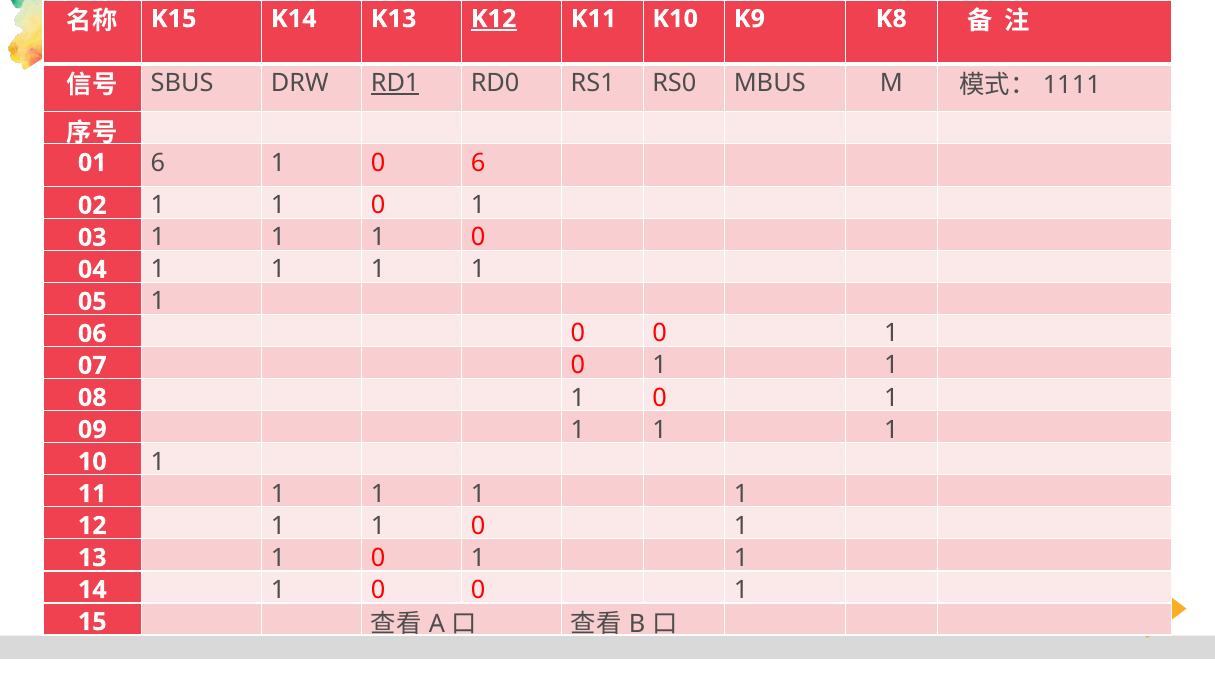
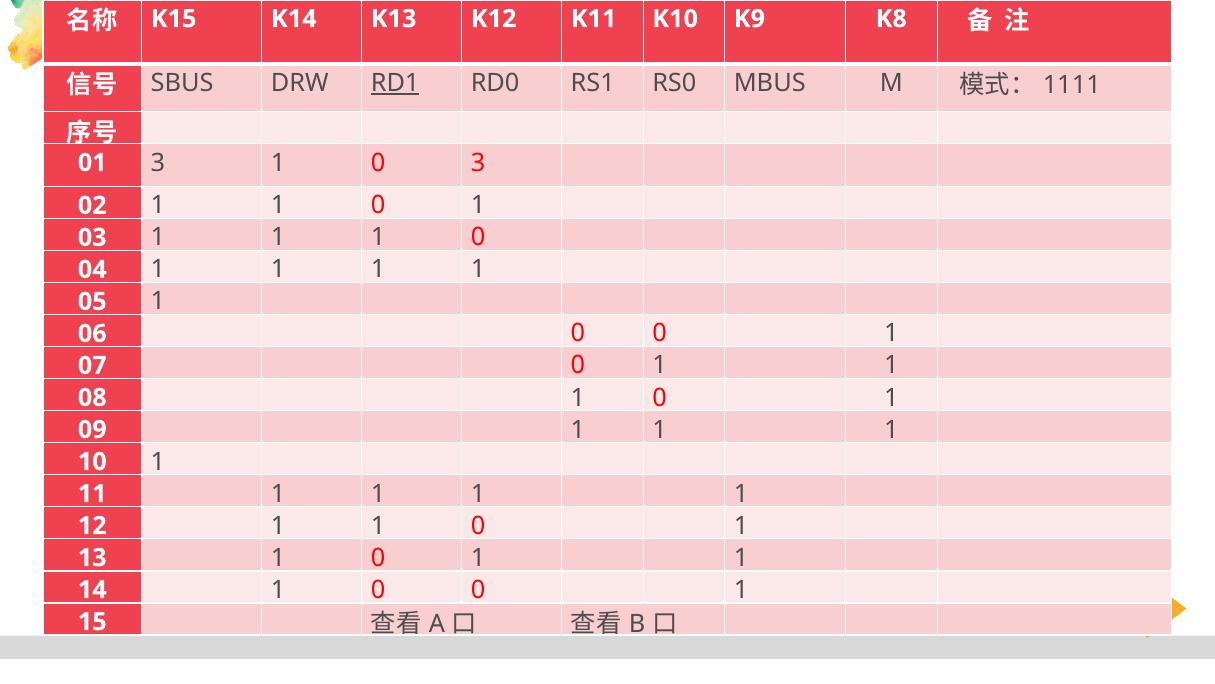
K12 underline: present -> none
01 6: 6 -> 3
0 6: 6 -> 3
